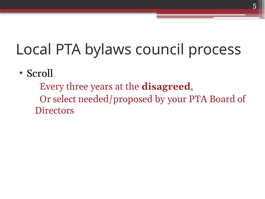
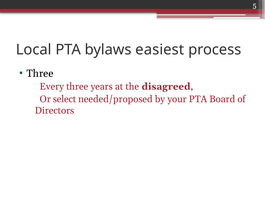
council: council -> easiest
Scroll at (40, 73): Scroll -> Three
